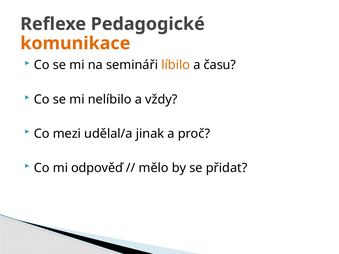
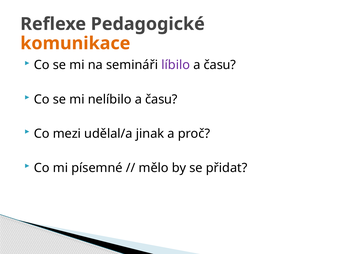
líbilo colour: orange -> purple
nelíbilo a vždy: vždy -> času
odpověď: odpověď -> písemné
